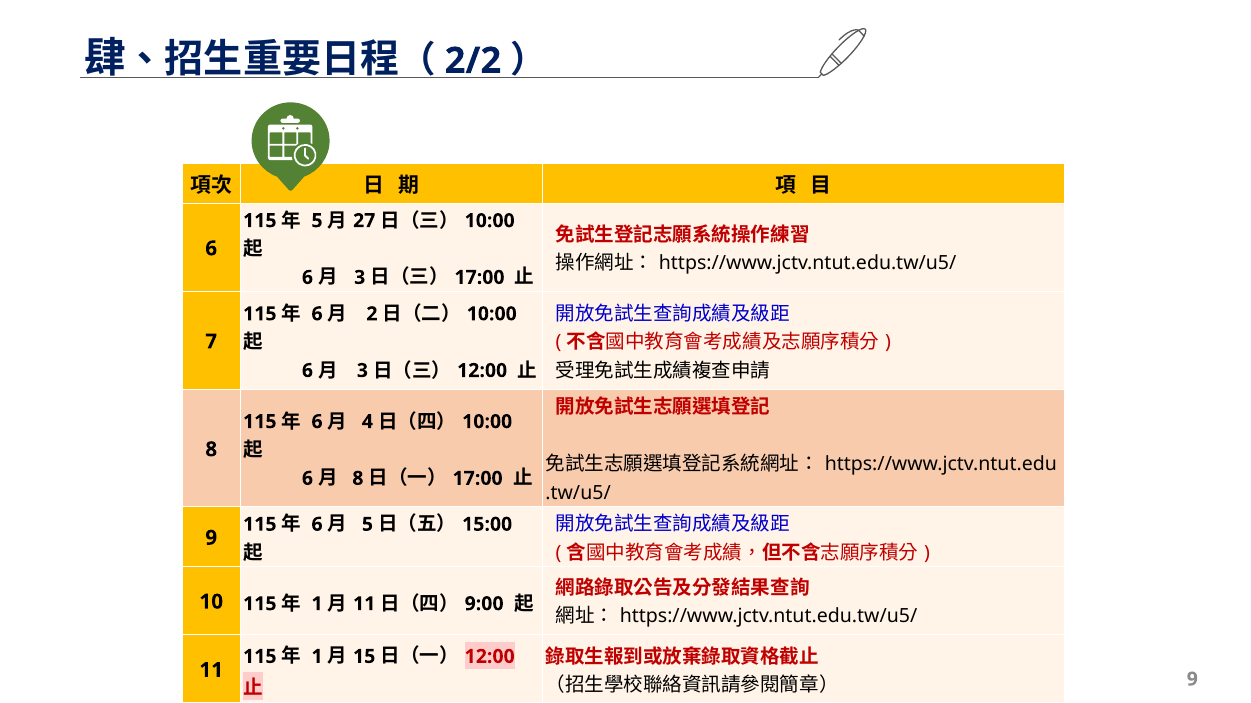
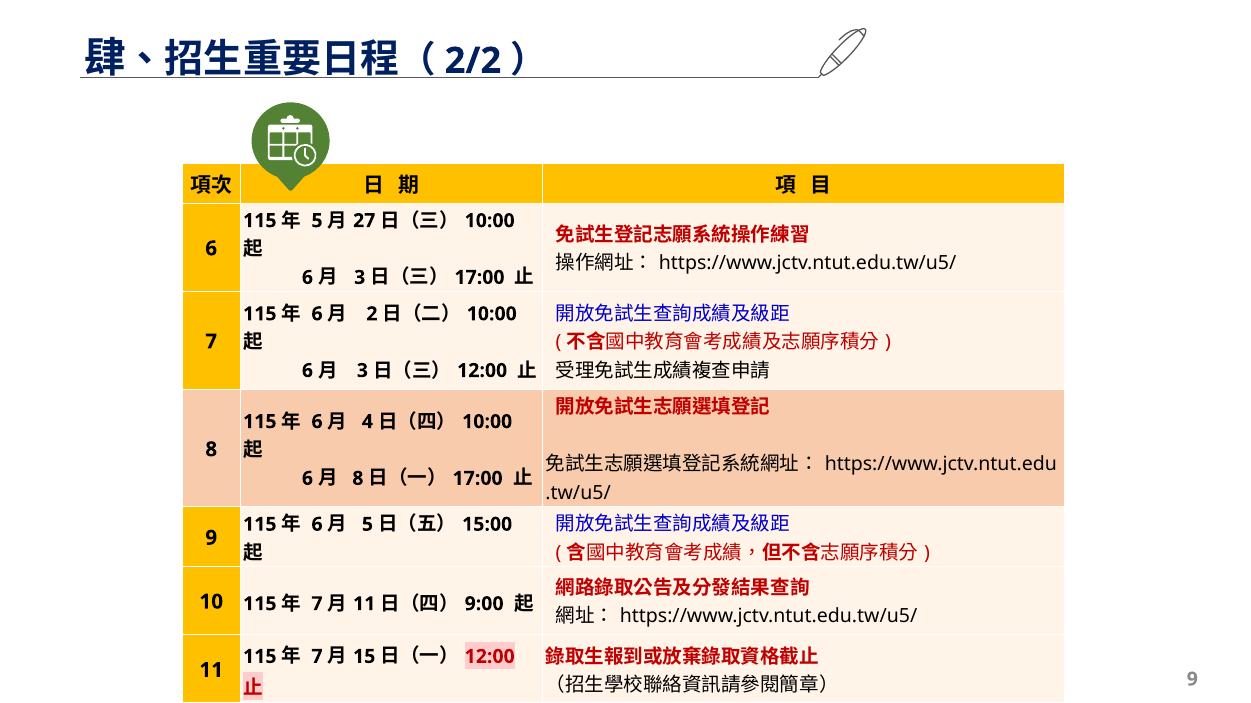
1 at (317, 604): 1 -> 7
1 at (317, 657): 1 -> 7
